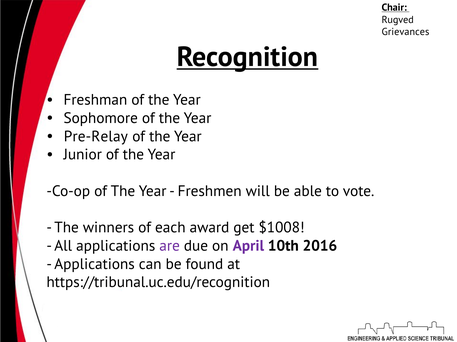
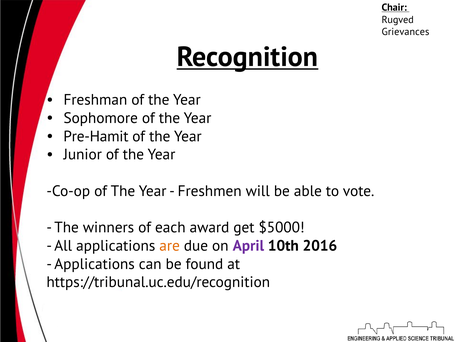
Pre-Relay: Pre-Relay -> Pre-Hamit
$1008: $1008 -> $5000
are colour: purple -> orange
